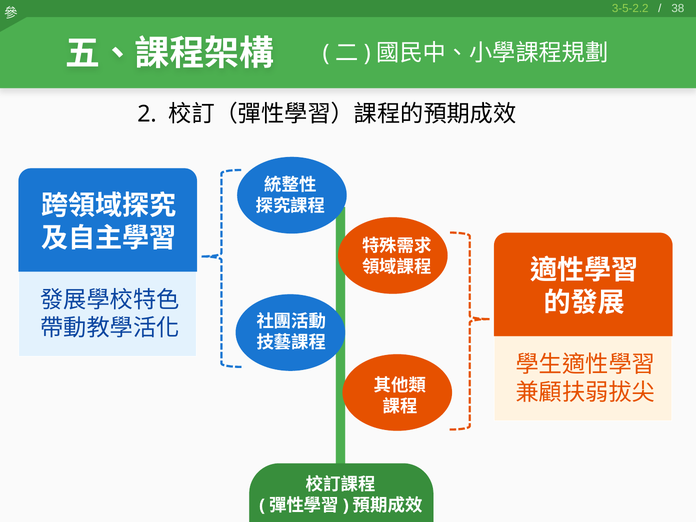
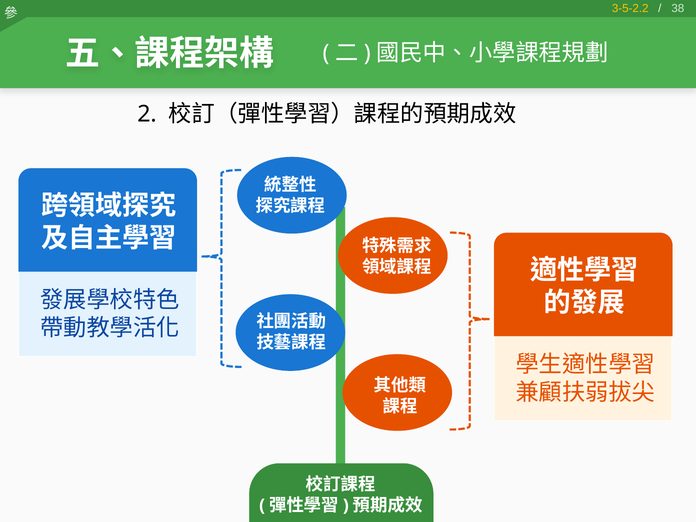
3-5-2.2 colour: light green -> yellow
